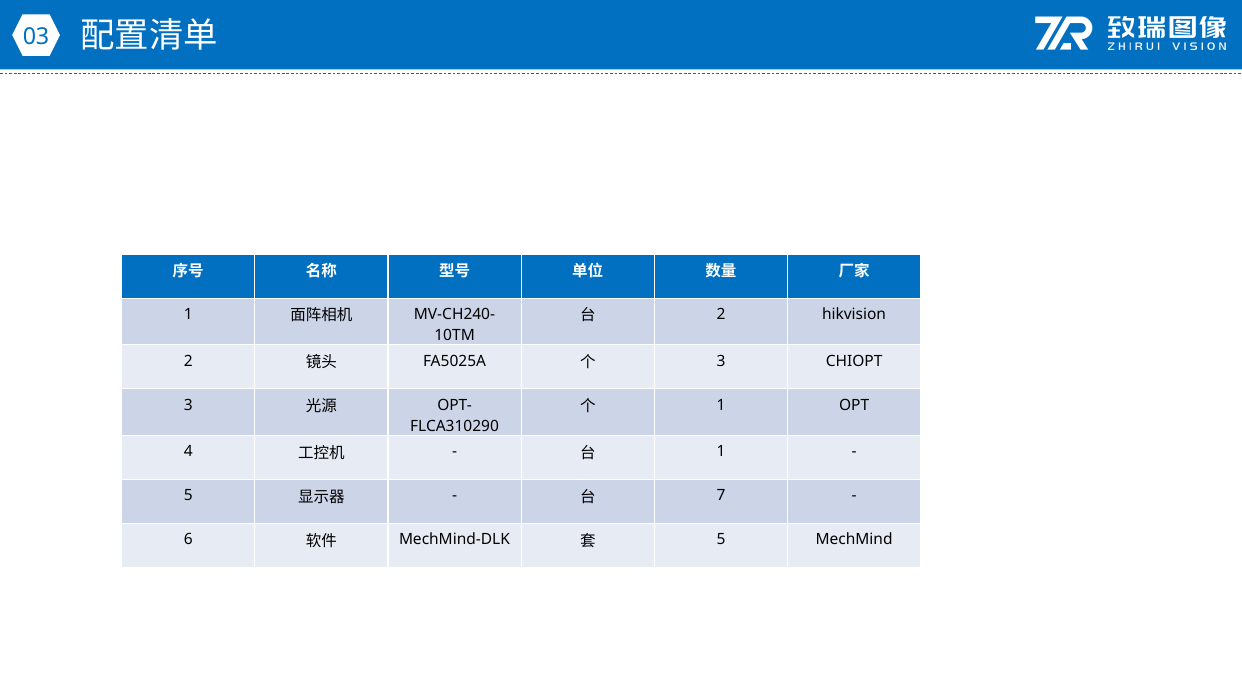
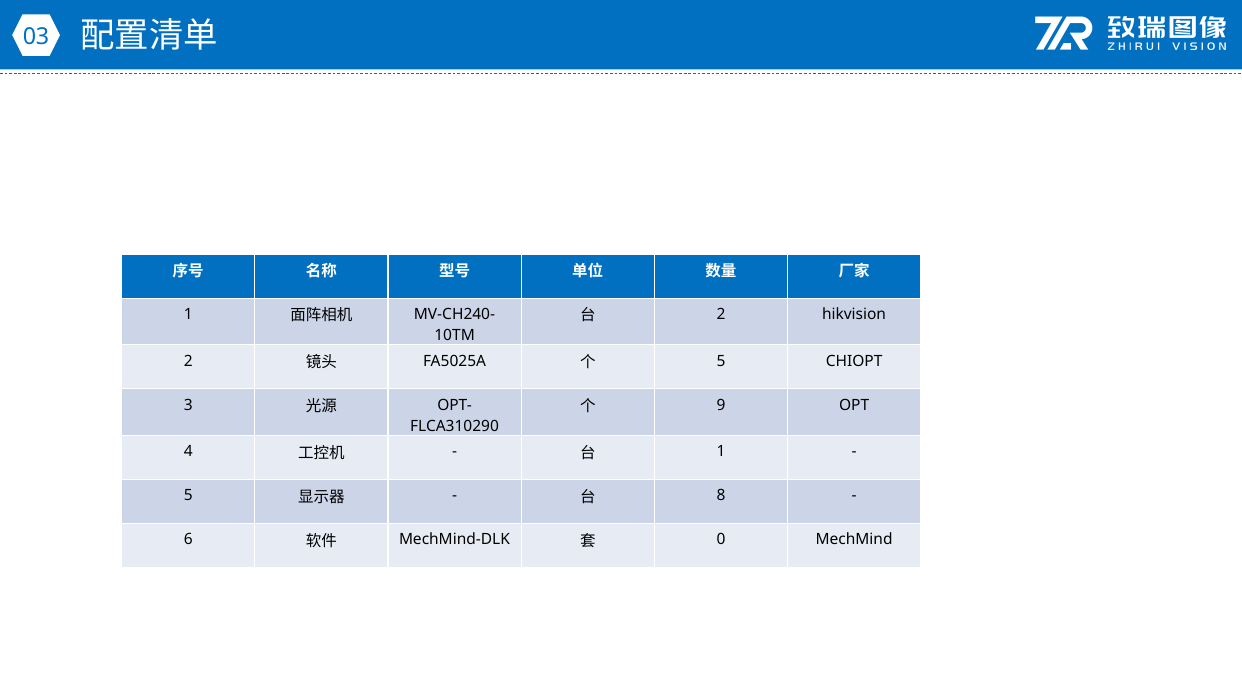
3 at (721, 361): 3 -> 5
1 at (721, 405): 1 -> 9
7: 7 -> 8
5 at (721, 539): 5 -> 0
